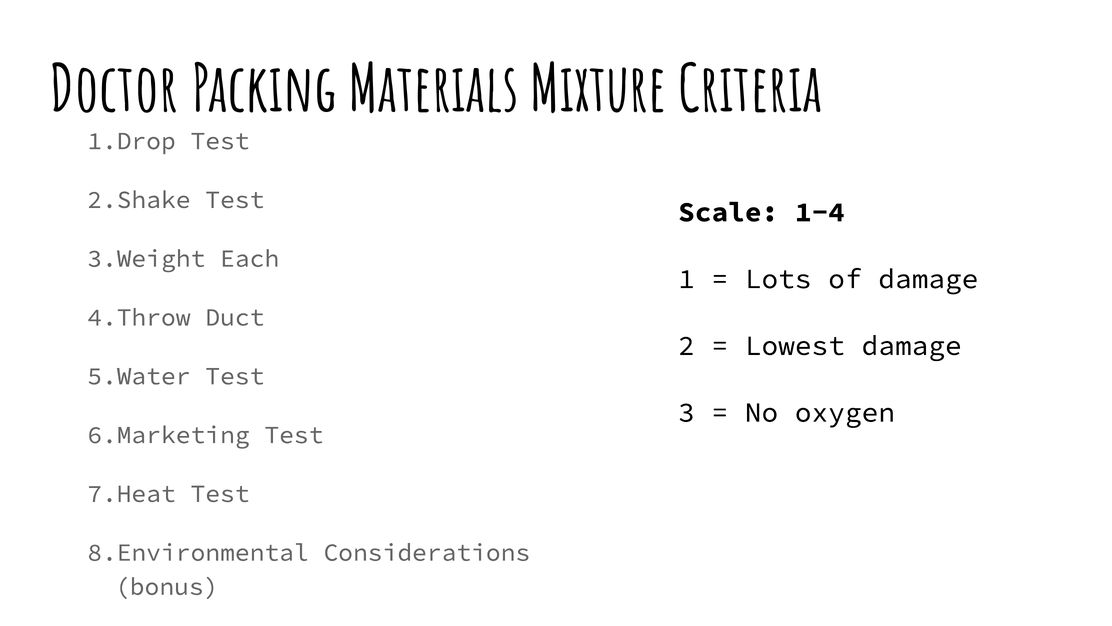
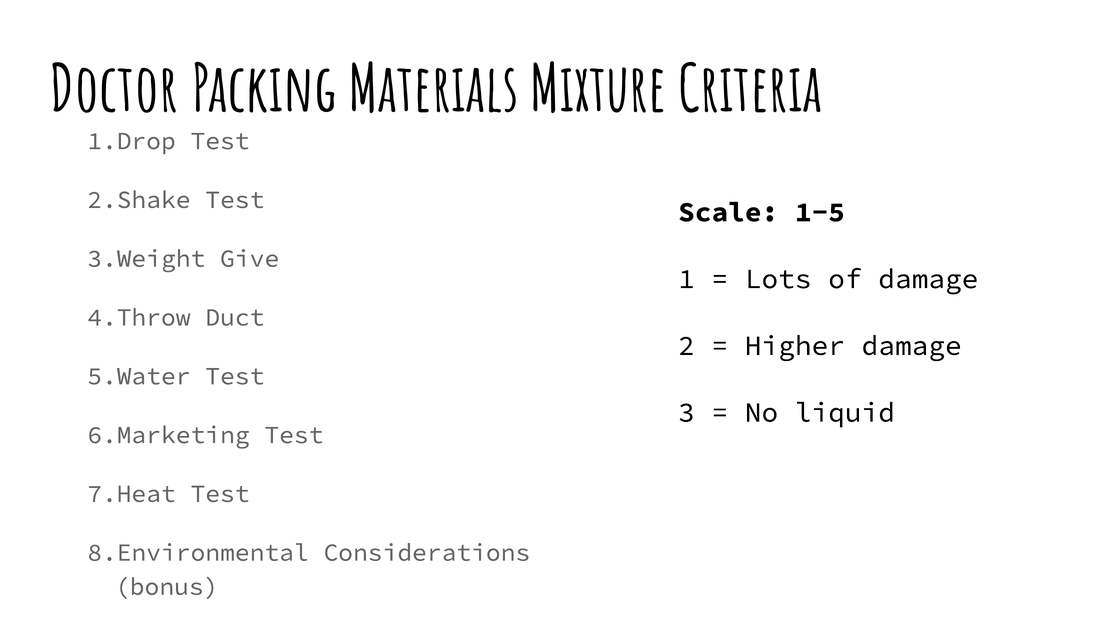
1-4: 1-4 -> 1-5
Each: Each -> Give
Lowest: Lowest -> Higher
oxygen: oxygen -> liquid
